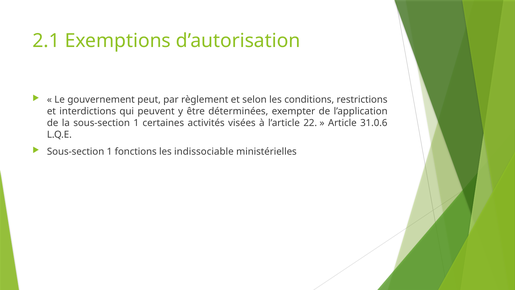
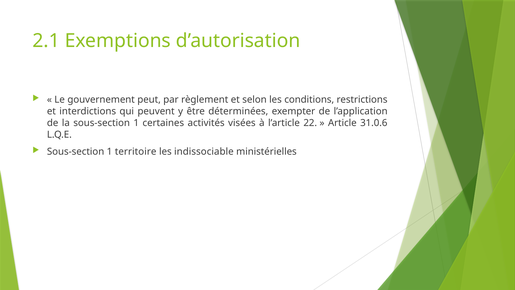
fonctions: fonctions -> territoire
